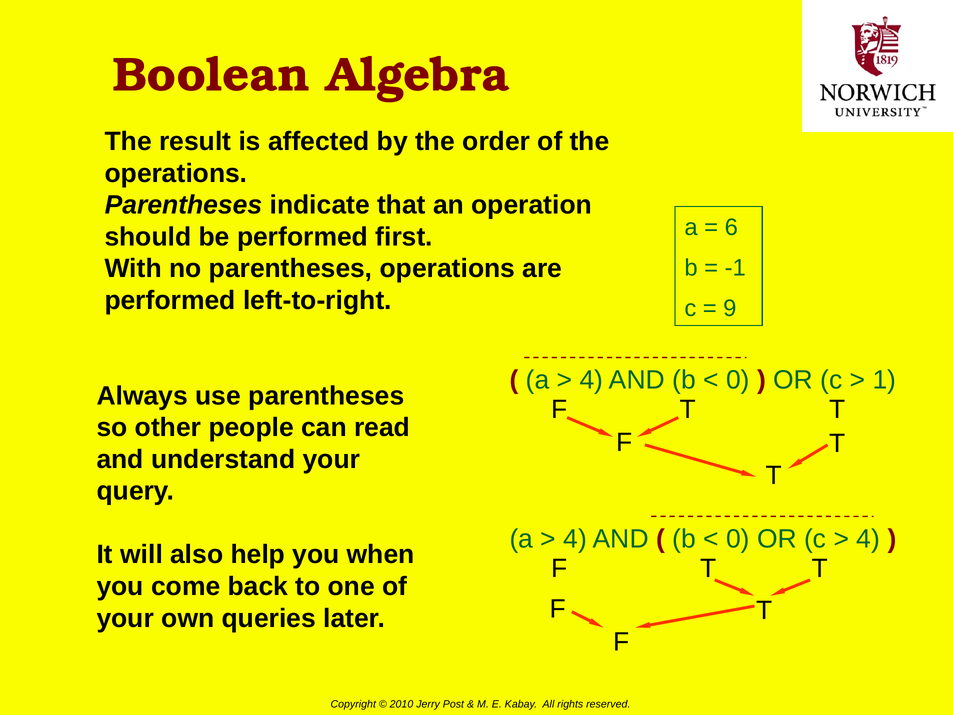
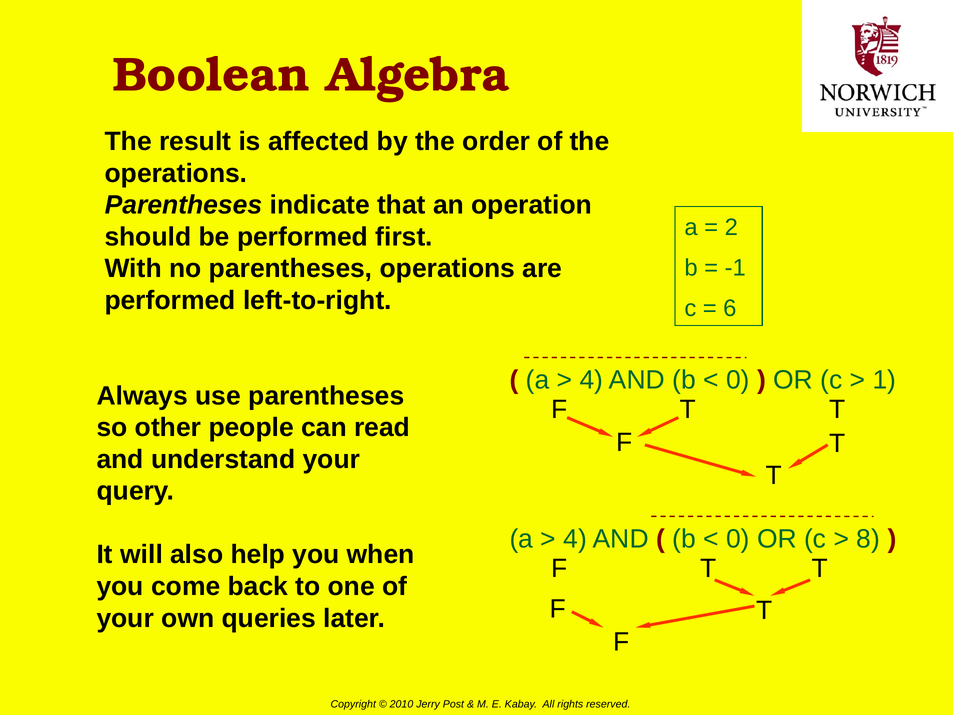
6: 6 -> 2
9: 9 -> 6
4 at (868, 539): 4 -> 8
